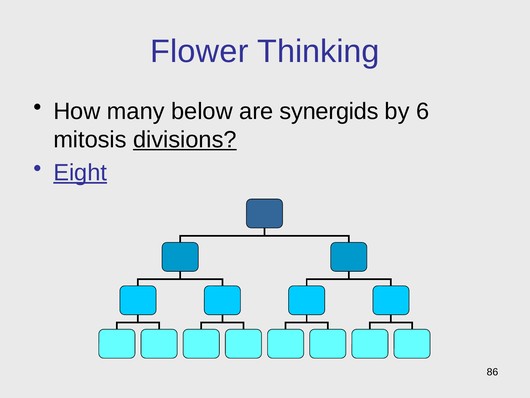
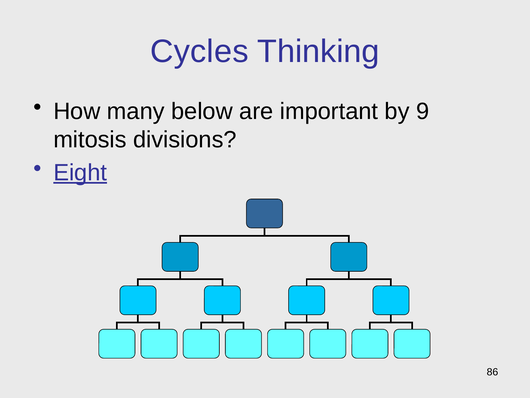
Flower: Flower -> Cycles
synergids: synergids -> important
6: 6 -> 9
divisions underline: present -> none
